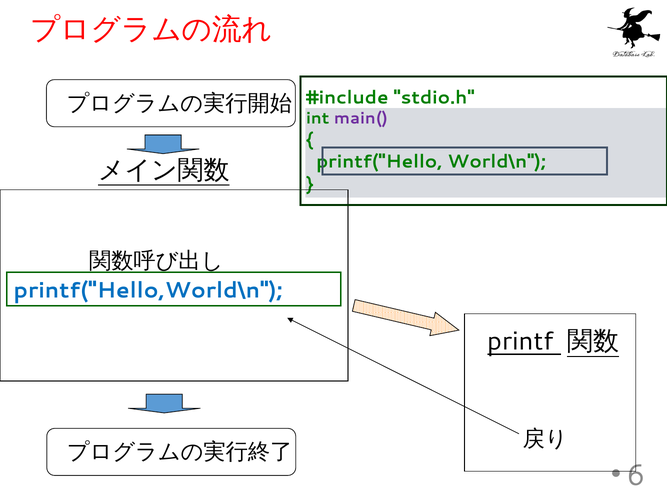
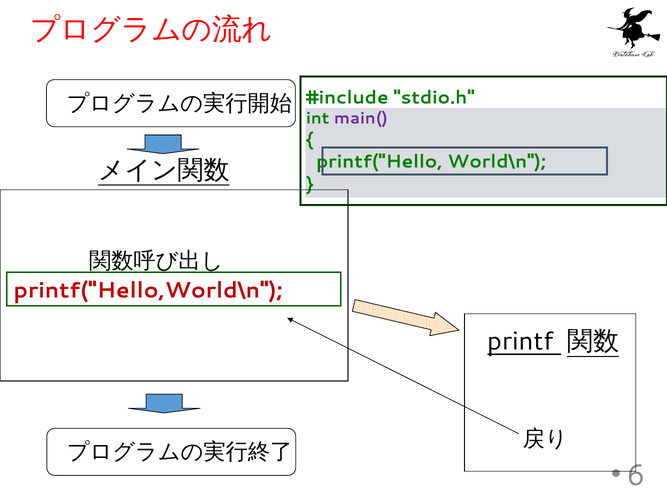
printf("Hello,World\n colour: blue -> red
